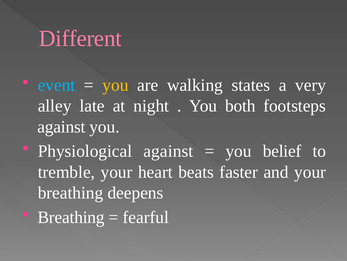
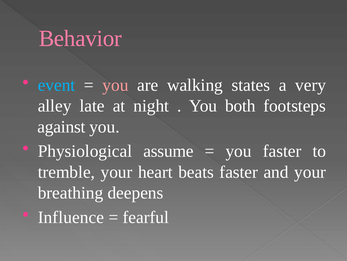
Different: Different -> Behavior
you at (115, 85) colour: yellow -> pink
Physiological against: against -> assume
you belief: belief -> faster
Breathing at (71, 217): Breathing -> Influence
